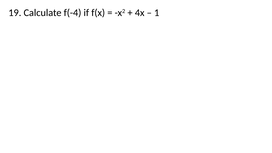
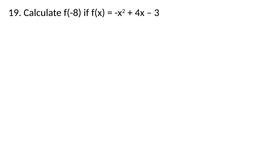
f(-4: f(-4 -> f(-8
1: 1 -> 3
